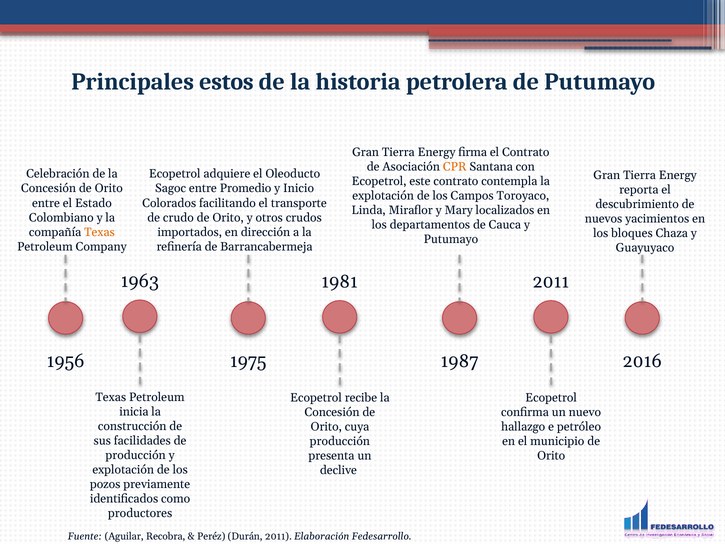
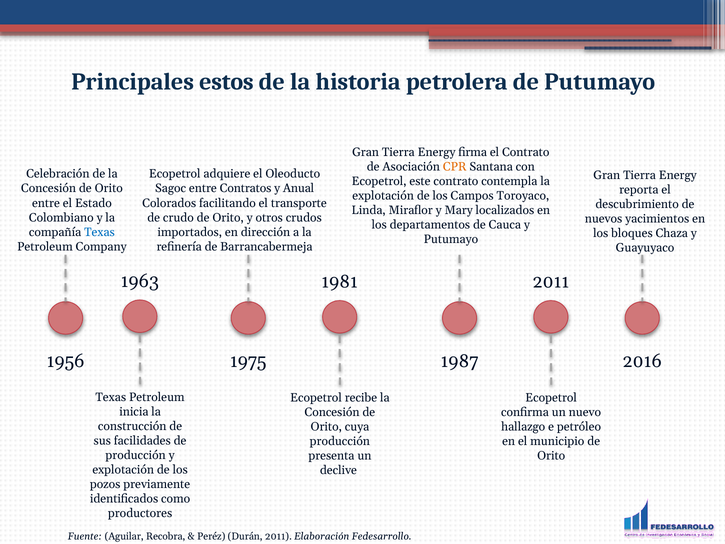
Promedio: Promedio -> Contratos
Inicio: Inicio -> Anual
Texas at (99, 232) colour: orange -> blue
